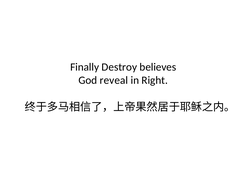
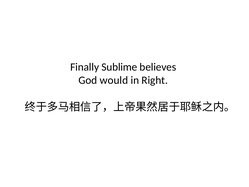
Destroy: Destroy -> Sublime
reveal: reveal -> would
